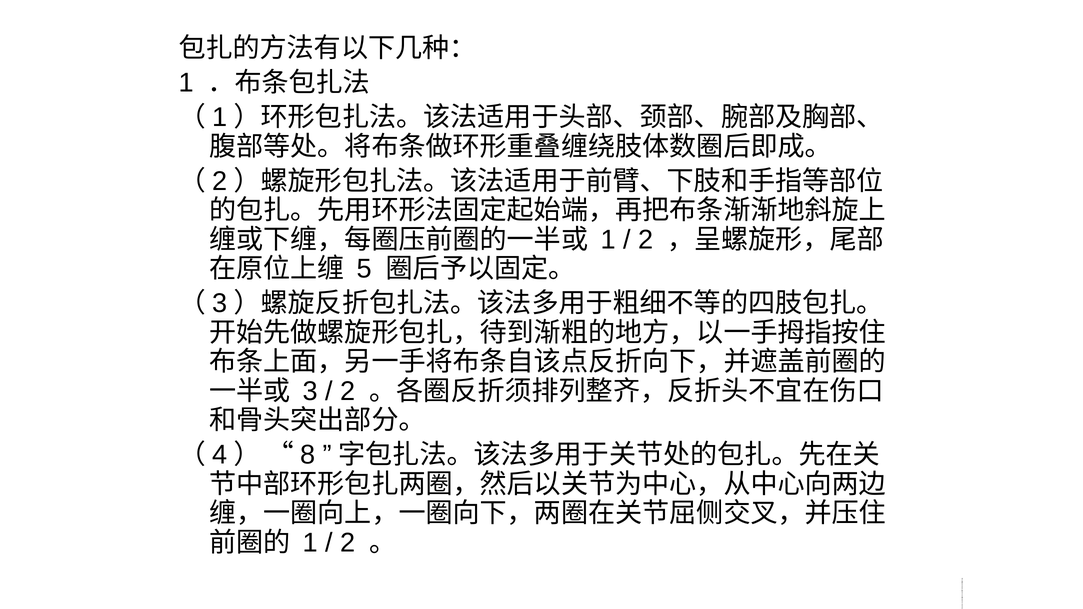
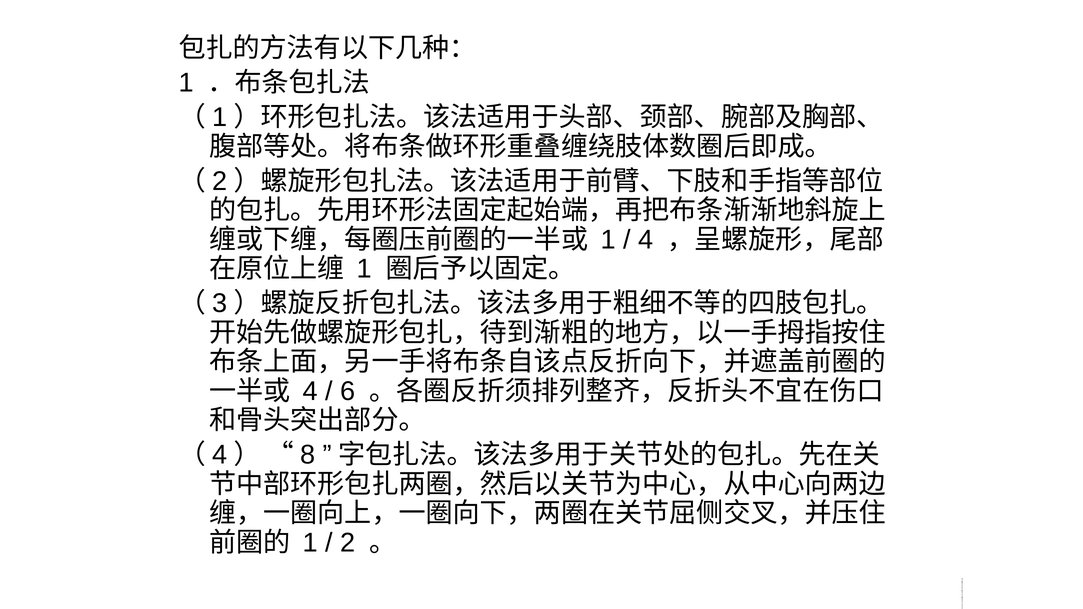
2 at (646, 240): 2 -> 4
5 at (364, 269): 5 -> 1
3 at (310, 391): 3 -> 4
2 at (348, 391): 2 -> 6
